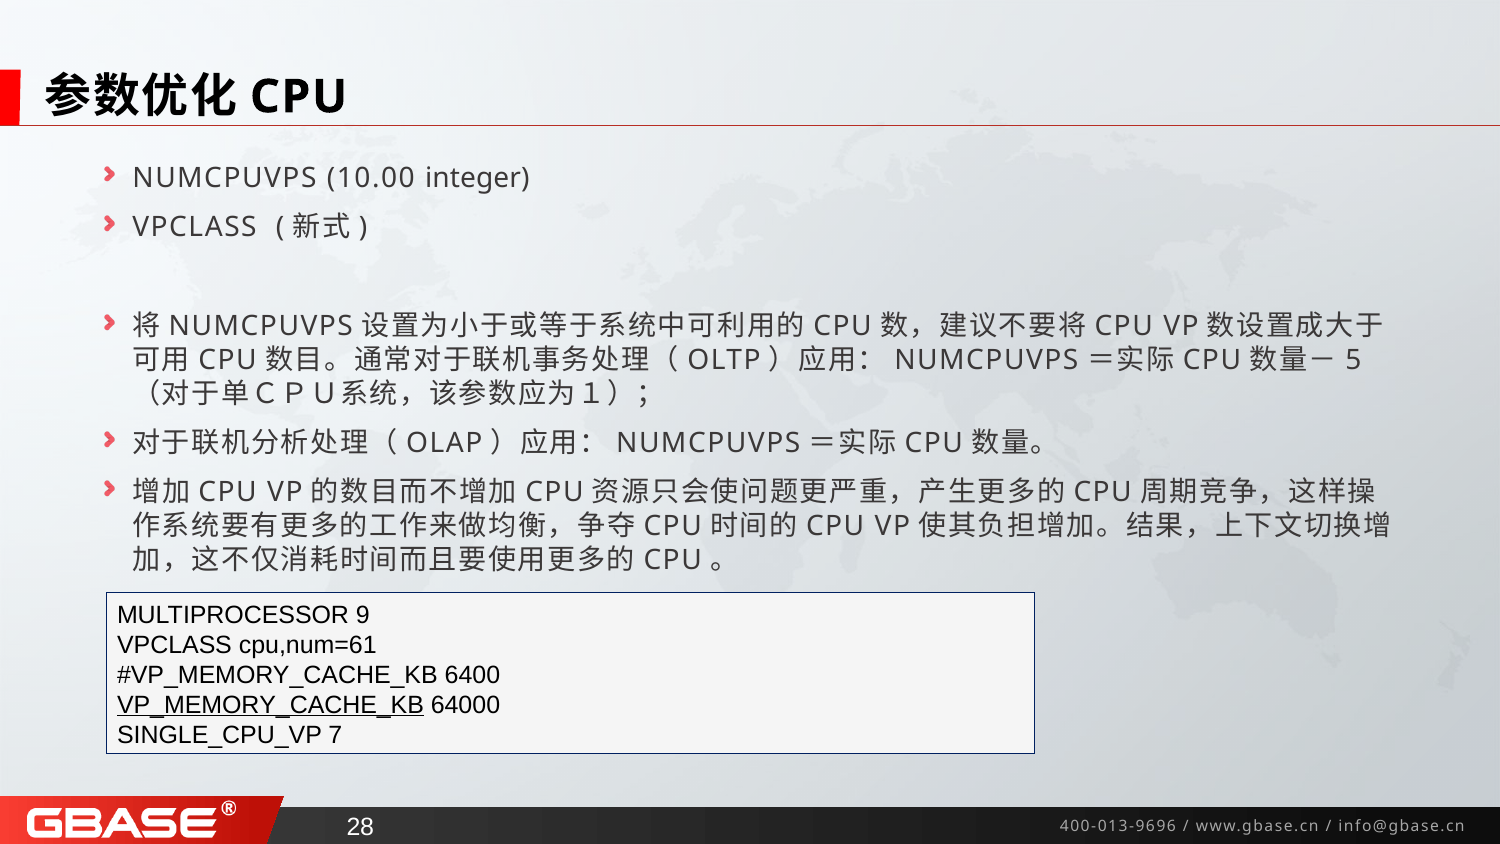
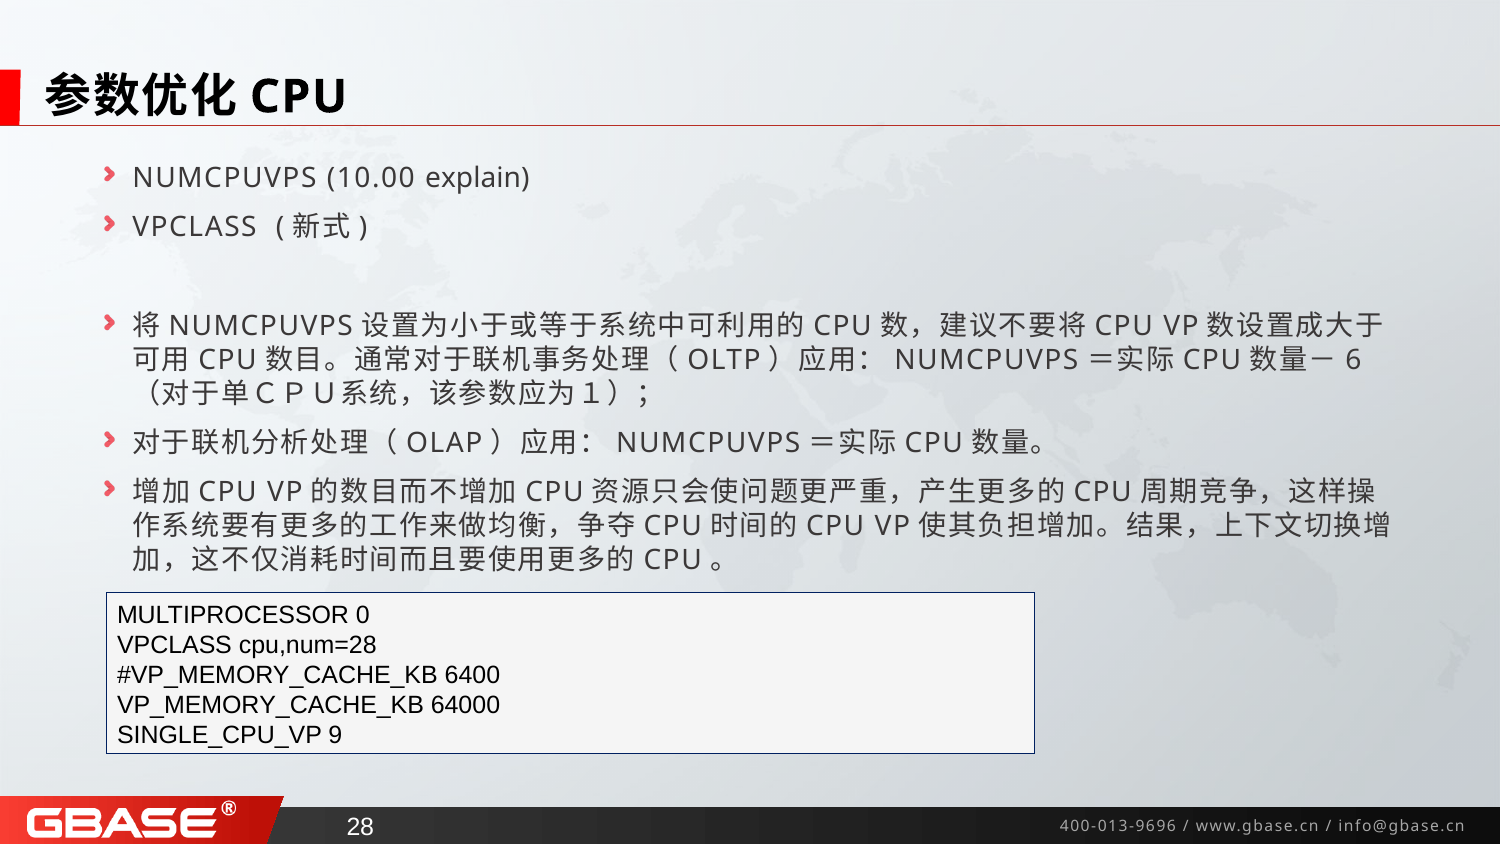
integer: integer -> explain
5: 5 -> 6
9: 9 -> 0
cpu,num=61: cpu,num=61 -> cpu,num=28
VP_MEMORY_CACHE_KB underline: present -> none
7: 7 -> 9
